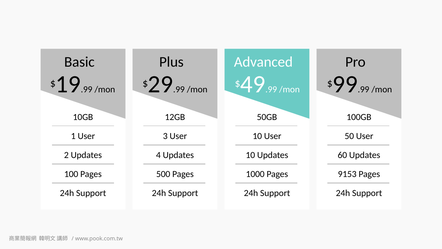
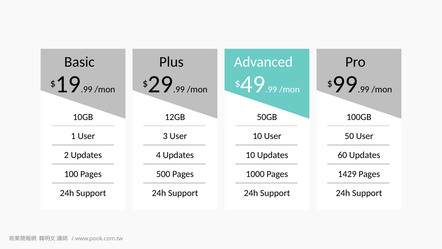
9153: 9153 -> 1429
